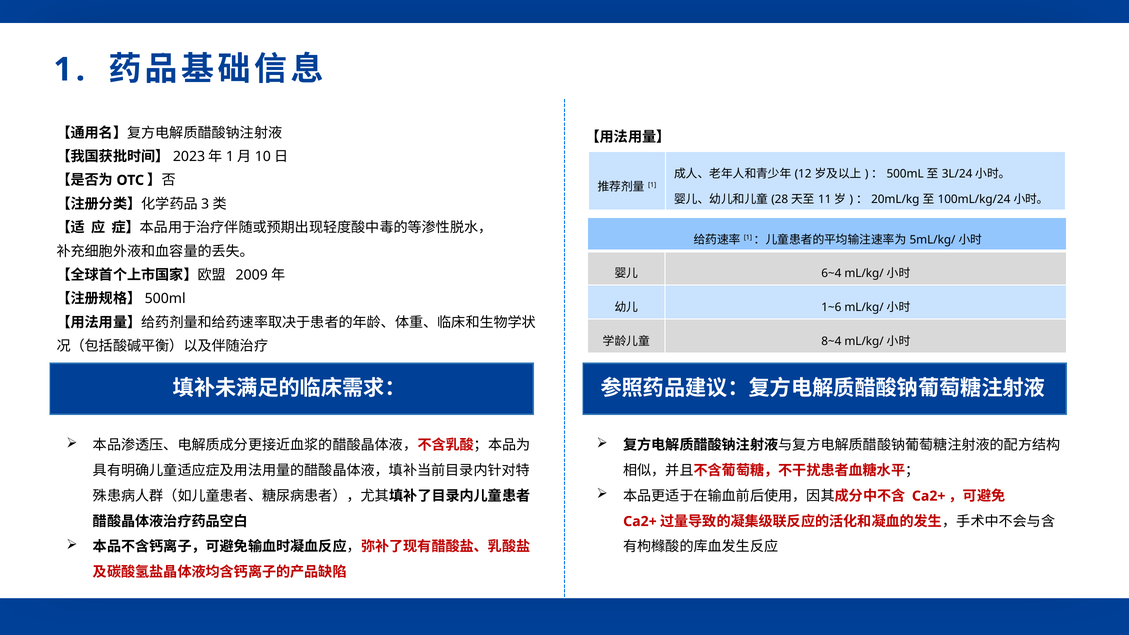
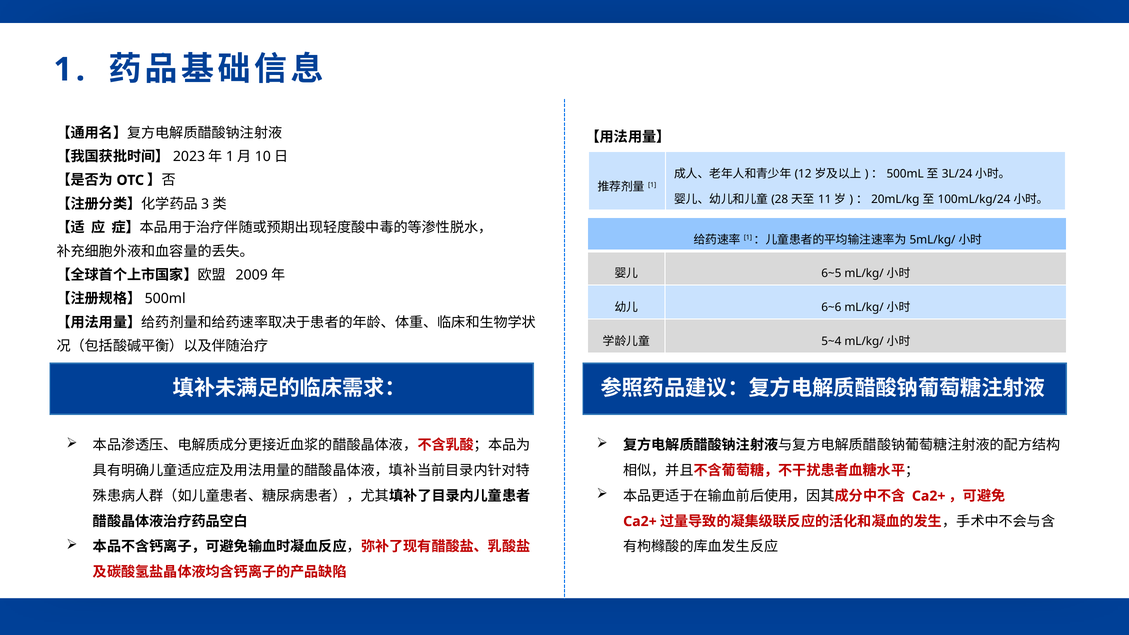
6~4: 6~4 -> 6~5
1~6: 1~6 -> 6~6
8~4: 8~4 -> 5~4
